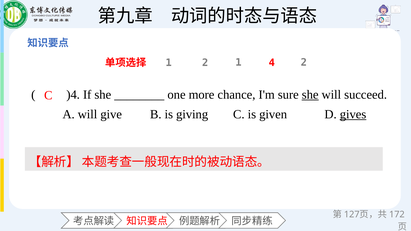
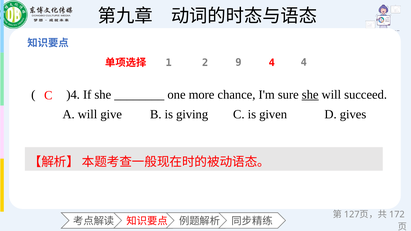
2 1: 1 -> 9
4 2: 2 -> 4
gives underline: present -> none
